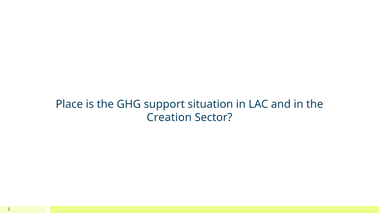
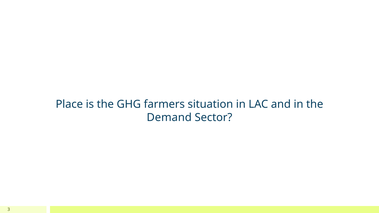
support: support -> farmers
Creation: Creation -> Demand
